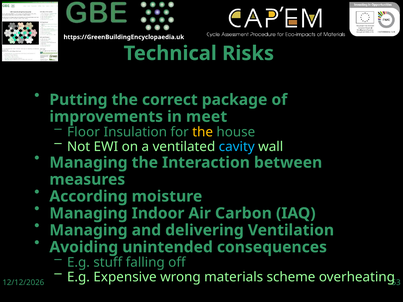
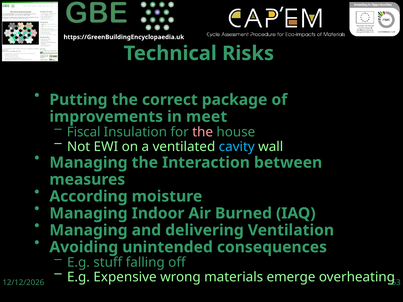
Floor: Floor -> Fiscal
the at (203, 132) colour: yellow -> pink
Carbon: Carbon -> Burned
scheme: scheme -> emerge
